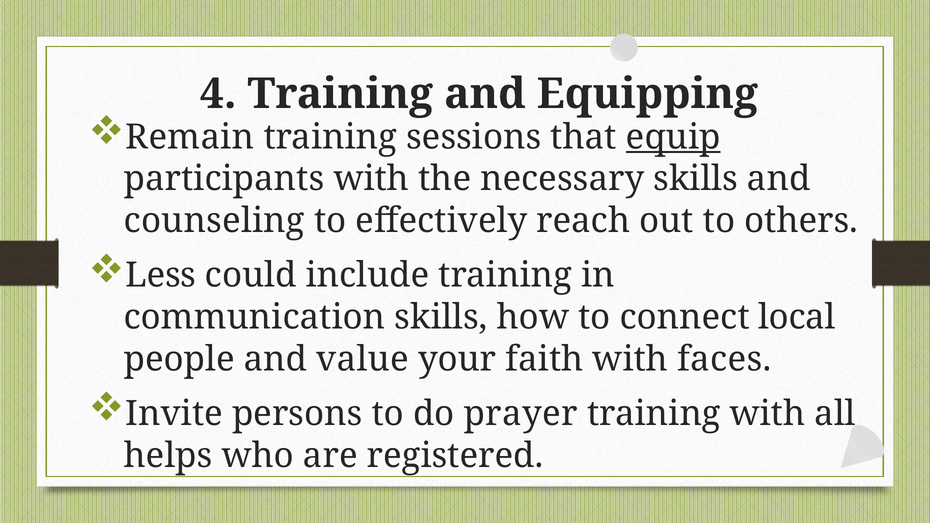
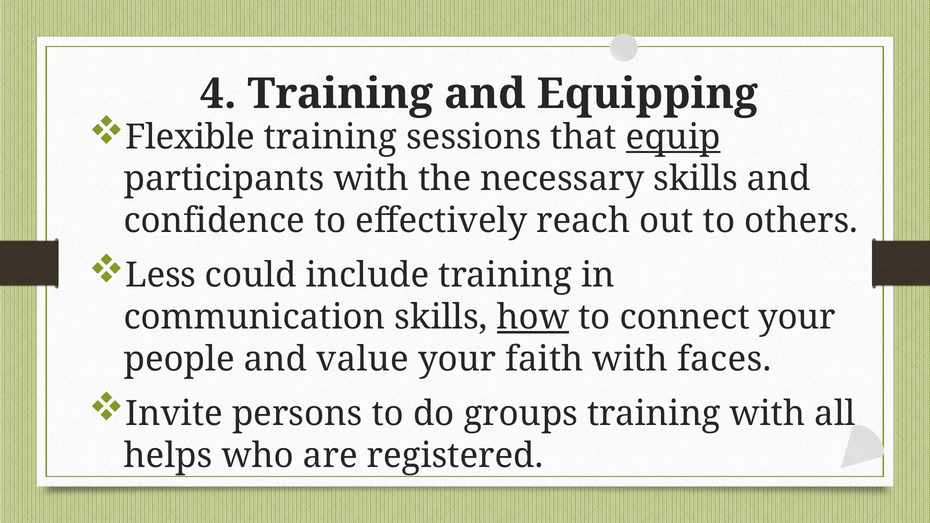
Remain: Remain -> Flexible
counseling: counseling -> confidence
how underline: none -> present
connect local: local -> your
prayer: prayer -> groups
